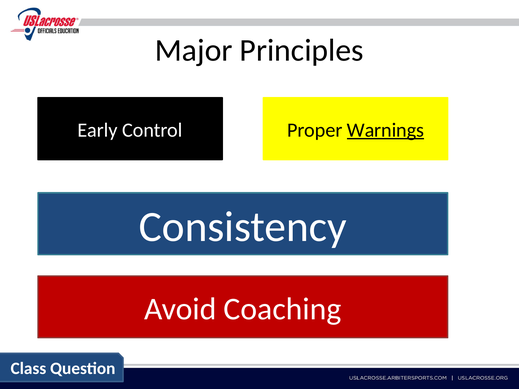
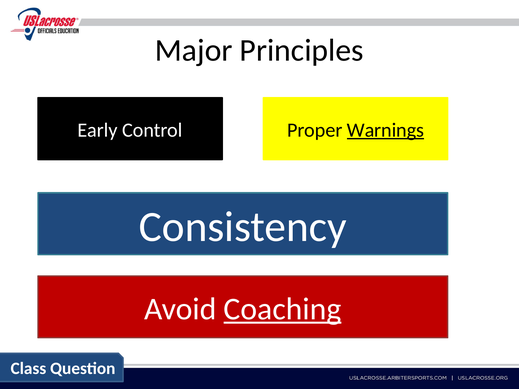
Coaching underline: none -> present
